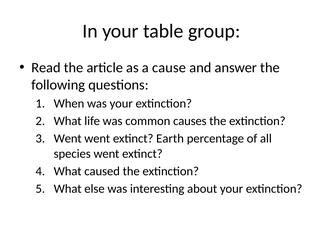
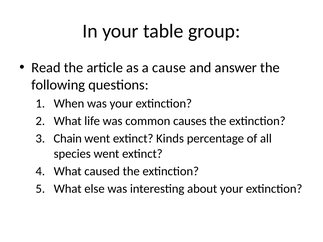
Went at (68, 139): Went -> Chain
Earth: Earth -> Kinds
